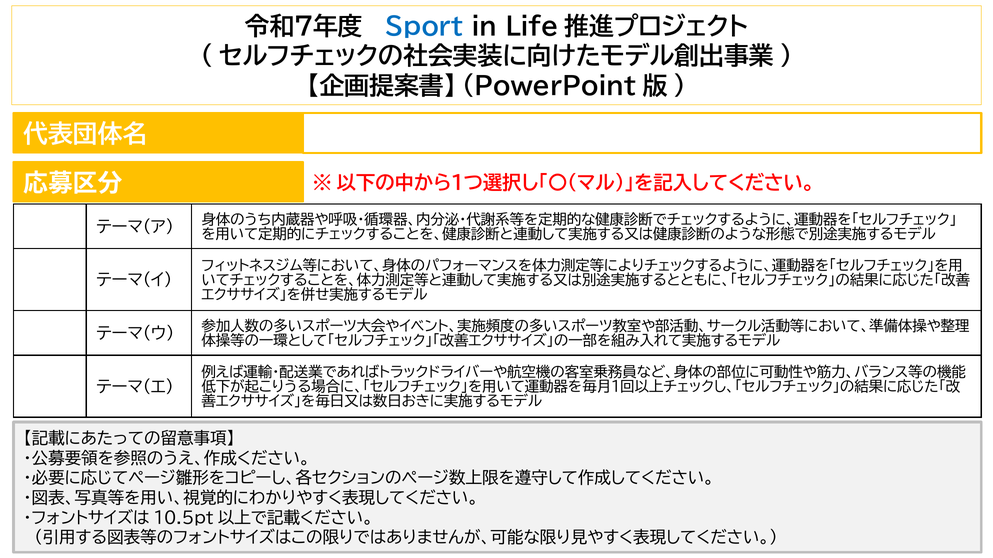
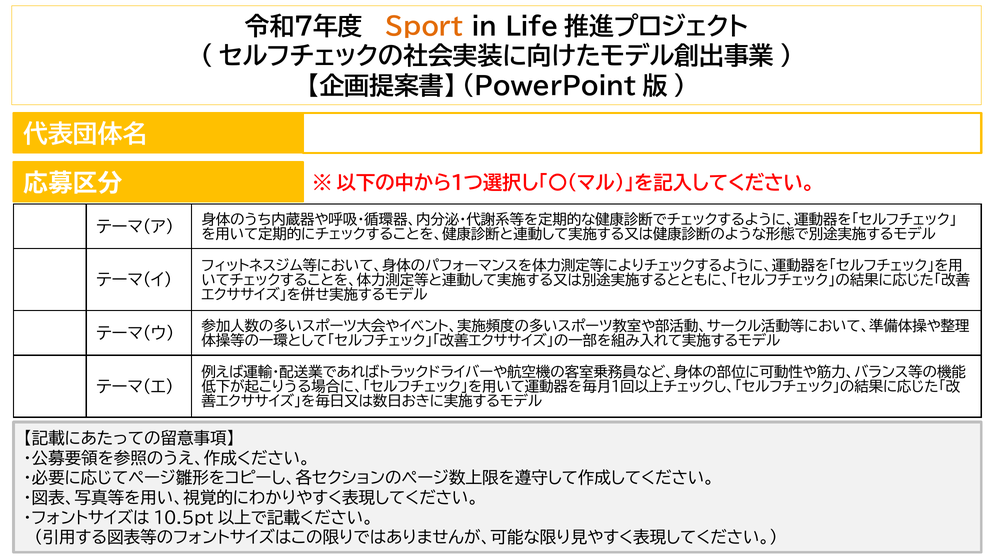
Sport colour: blue -> orange
